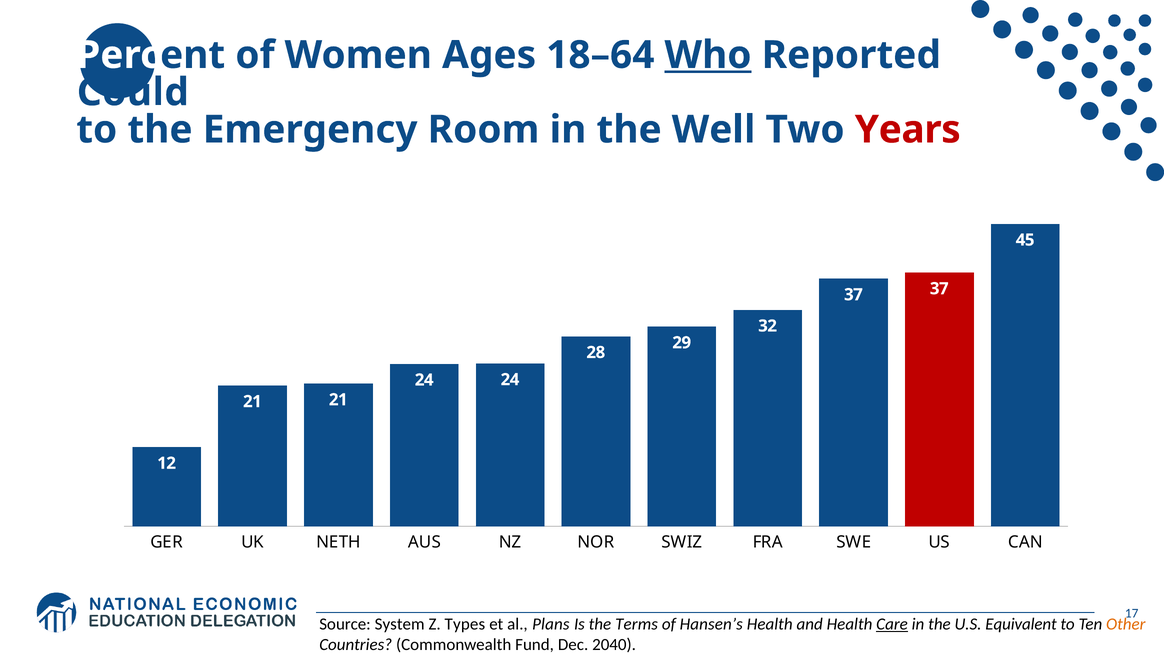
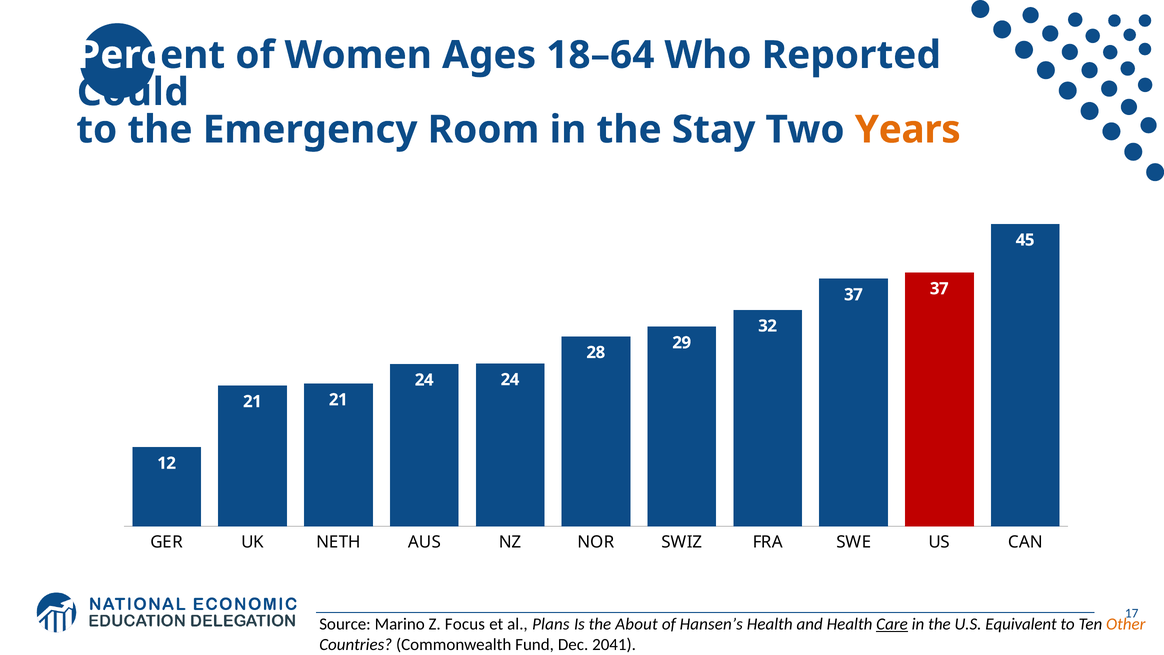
Who underline: present -> none
Well: Well -> Stay
Years colour: red -> orange
System: System -> Marino
Types: Types -> Focus
Terms: Terms -> About
2040: 2040 -> 2041
